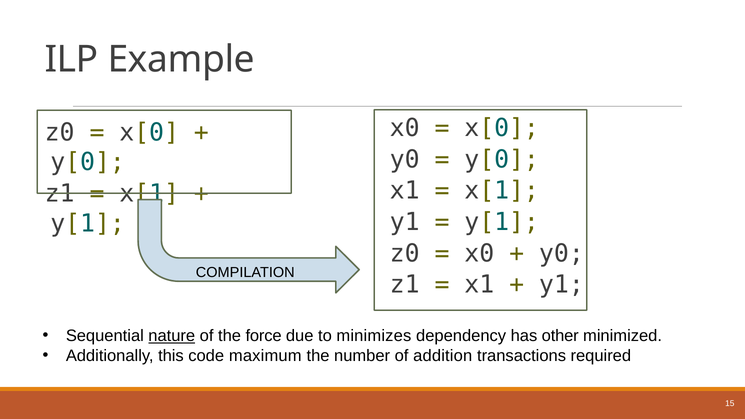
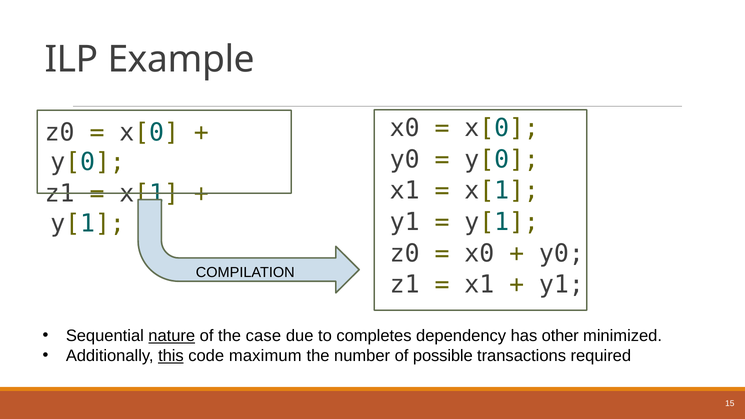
force: force -> case
minimizes: minimizes -> completes
this underline: none -> present
addition: addition -> possible
